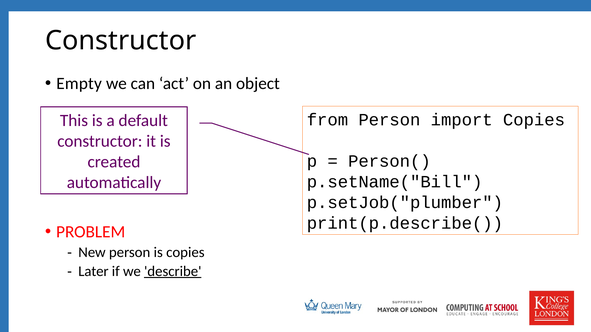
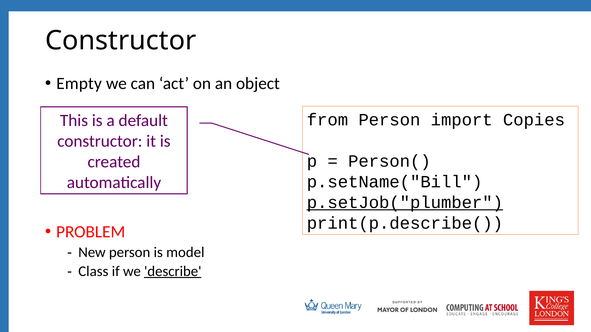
p.setJob("plumber underline: none -> present
is copies: copies -> model
Later: Later -> Class
